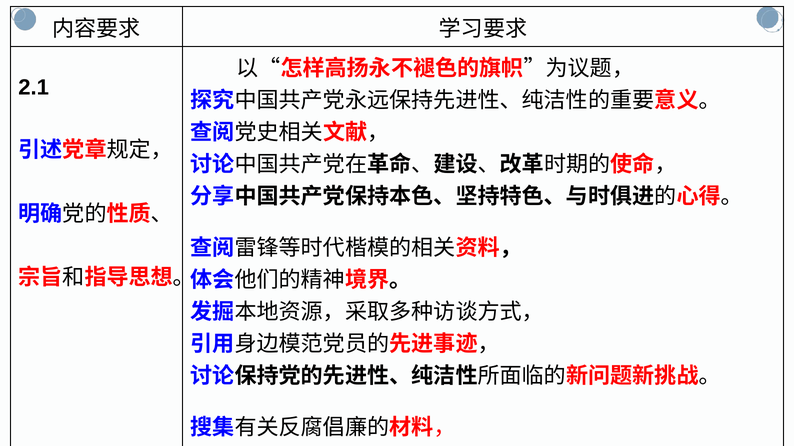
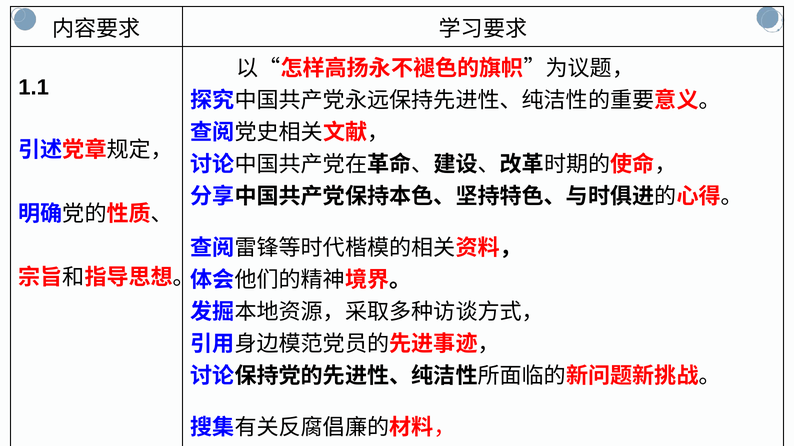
2.1: 2.1 -> 1.1
